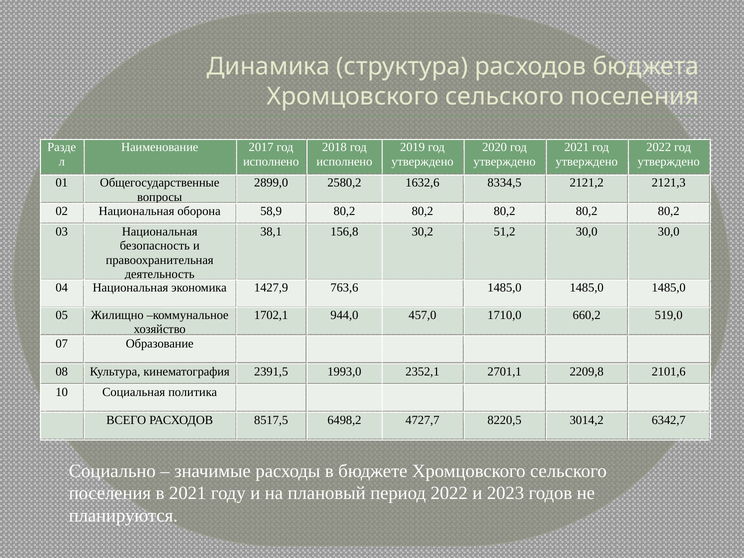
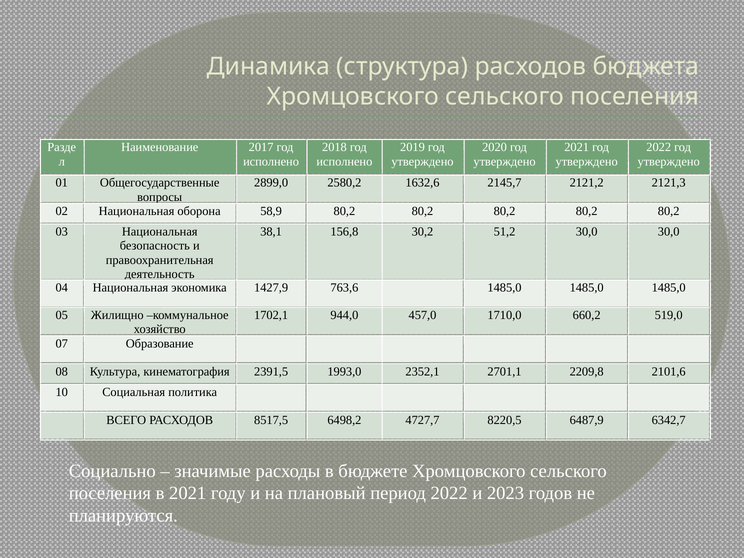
8334,5: 8334,5 -> 2145,7
3014,2: 3014,2 -> 6487,9
